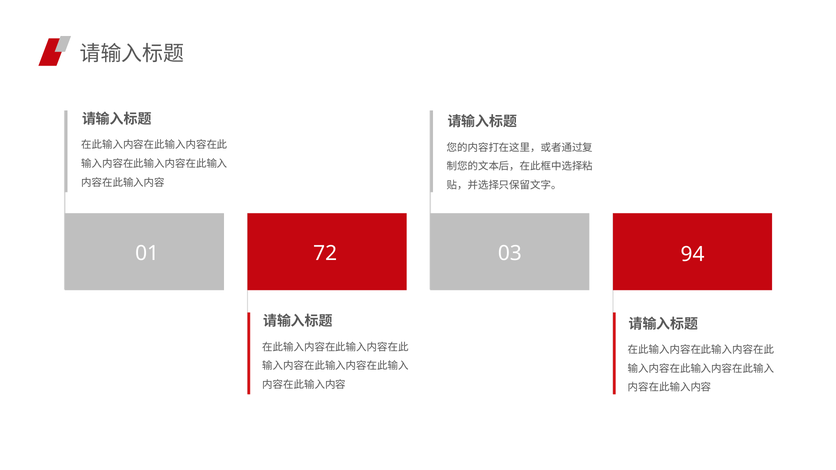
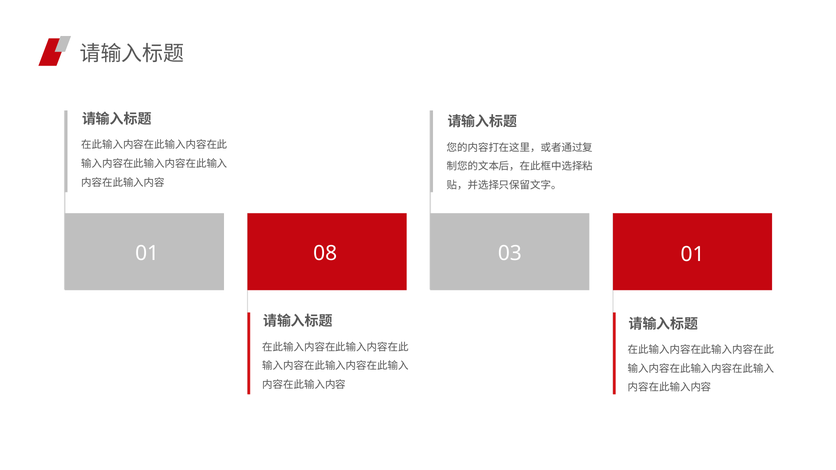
72: 72 -> 08
03 94: 94 -> 01
